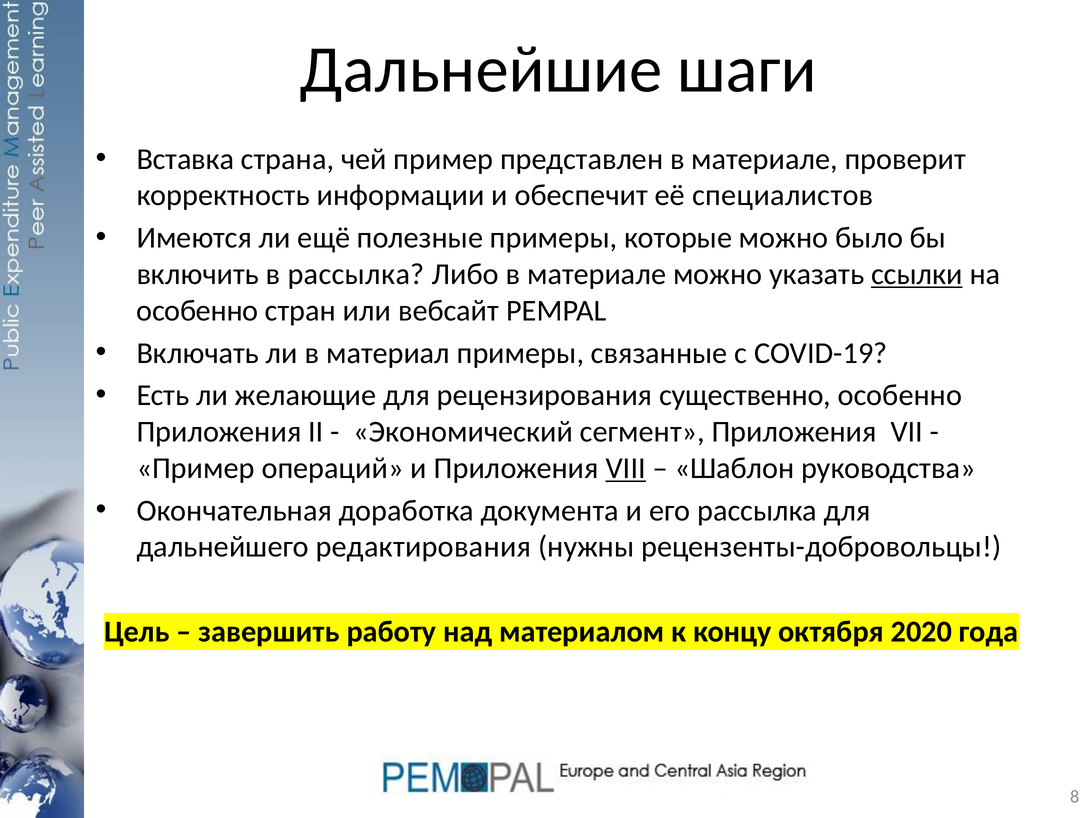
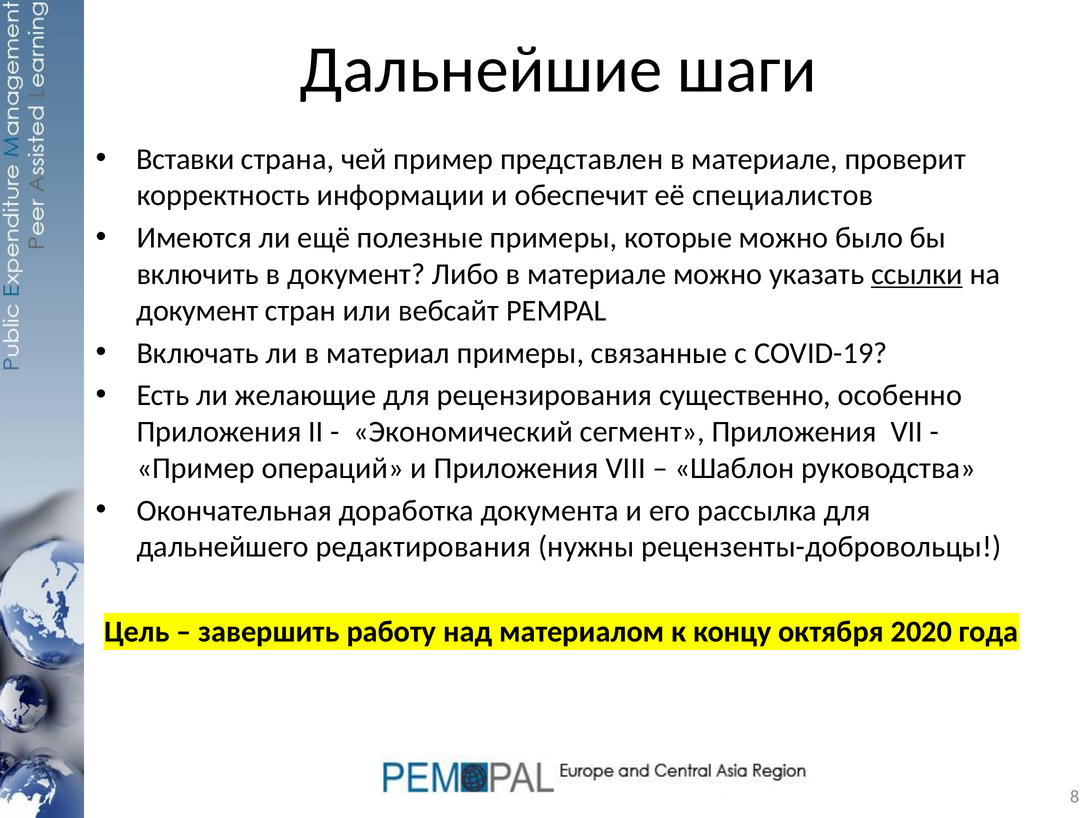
Вставка: Вставка -> Вставки
в рассылка: рассылка -> документ
особенно at (197, 310): особенно -> документ
VIII underline: present -> none
